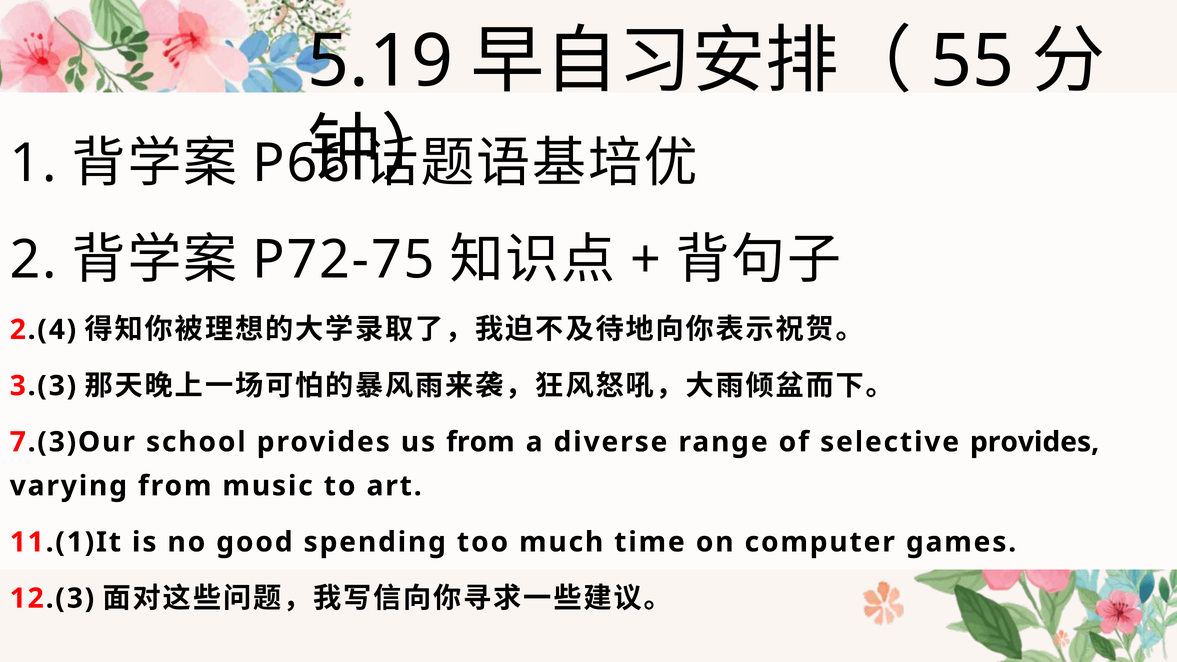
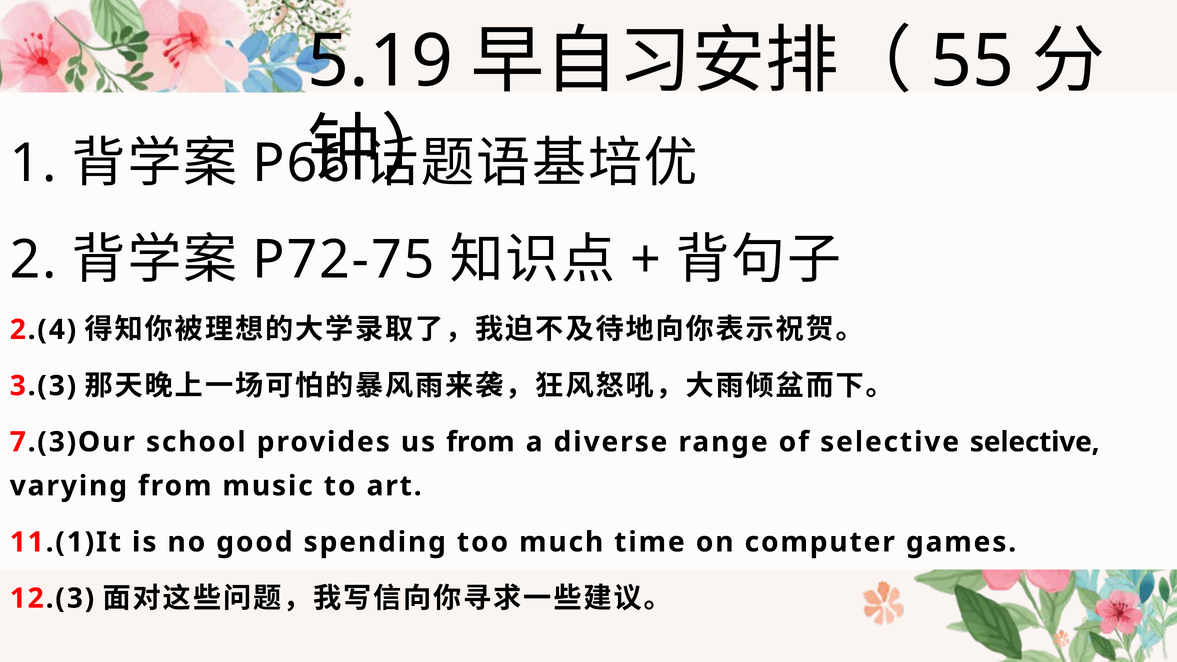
selective provides: provides -> selective
